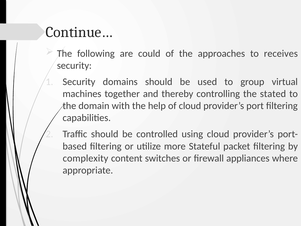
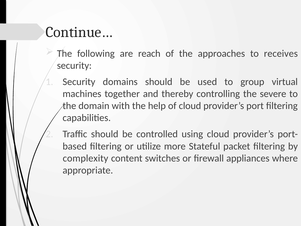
could: could -> reach
stated: stated -> severe
